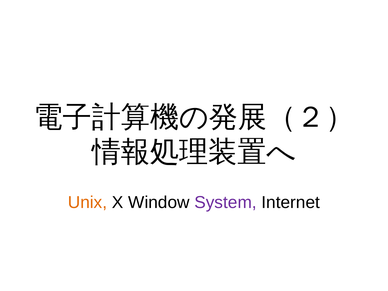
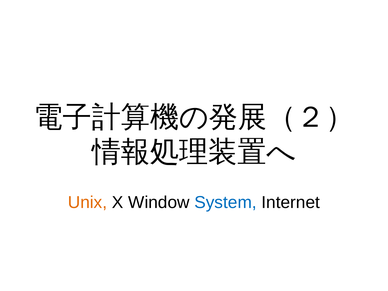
System colour: purple -> blue
